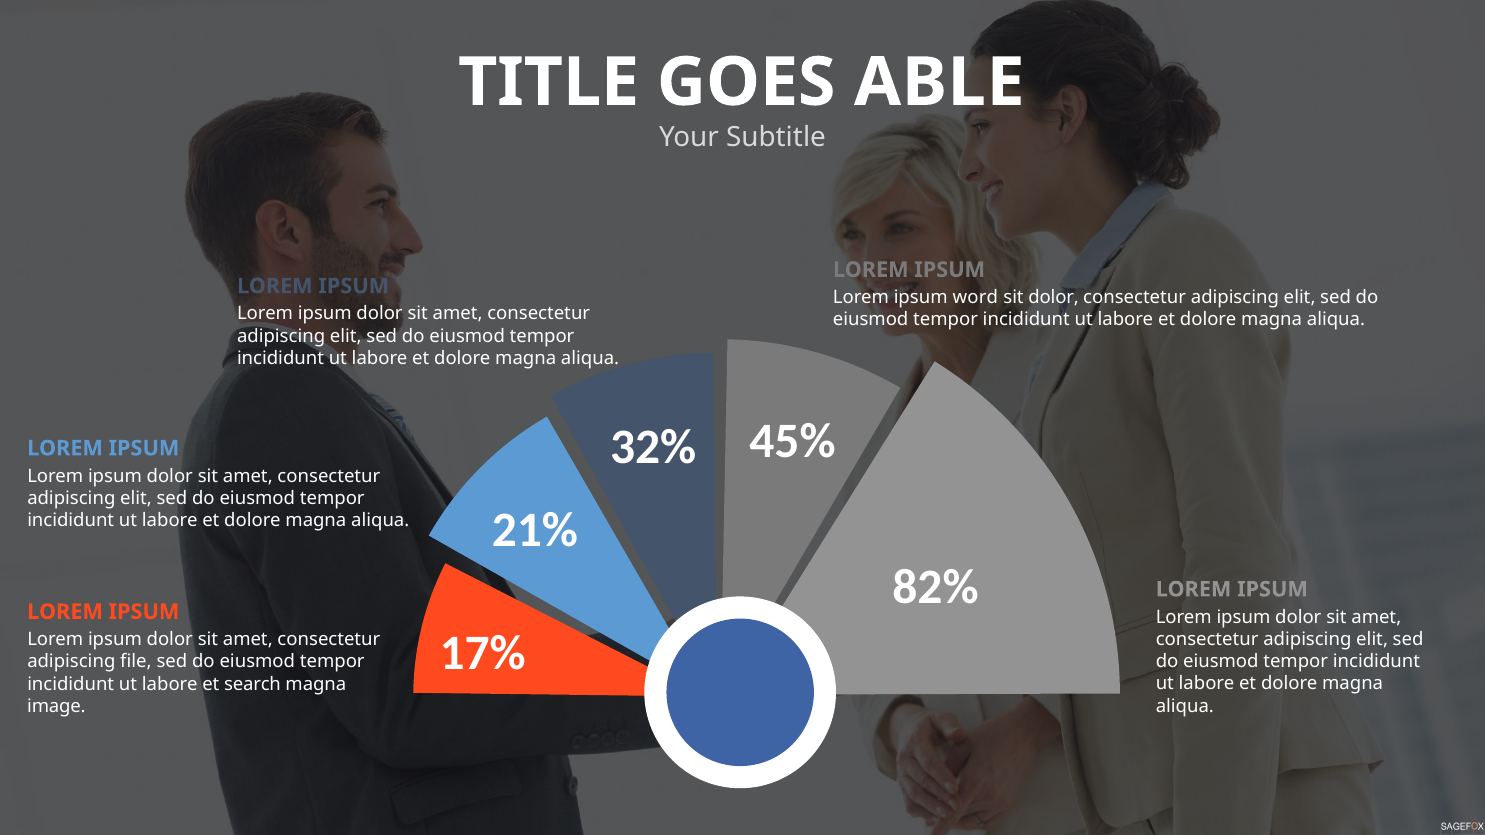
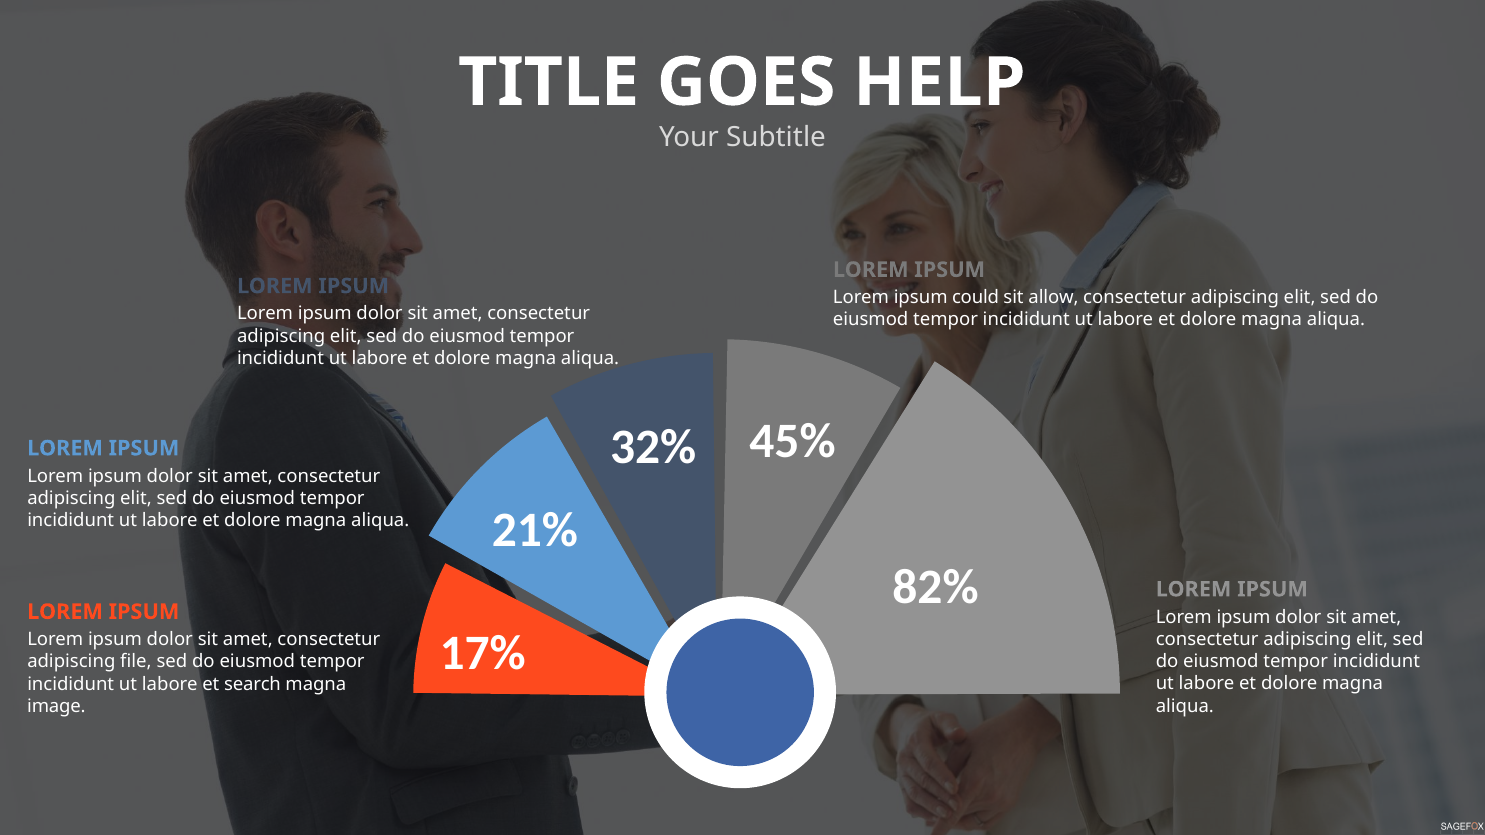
ABLE: ABLE -> HELP
word: word -> could
sit dolor: dolor -> allow
